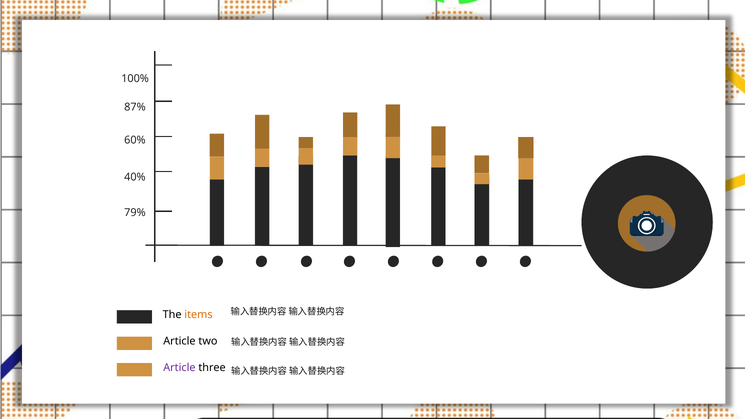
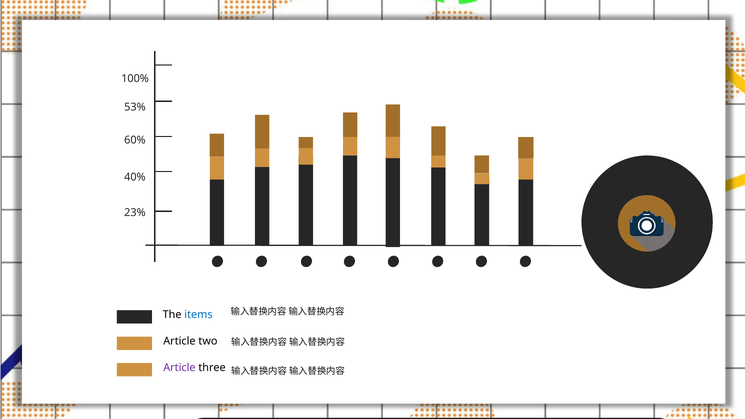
87%: 87% -> 53%
79%: 79% -> 23%
items colour: orange -> blue
